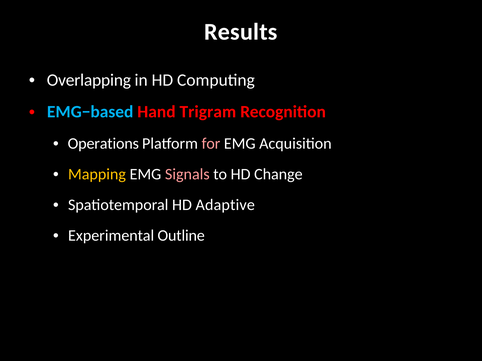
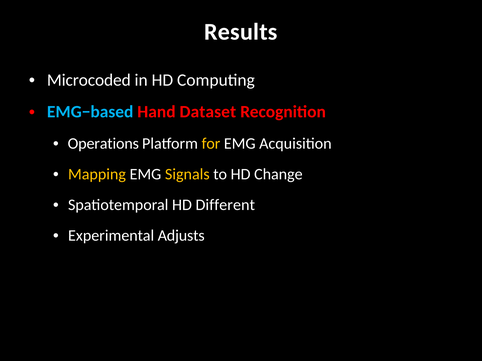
Overlapping: Overlapping -> Microcoded
Trigram: Trigram -> Dataset
for colour: pink -> yellow
Signals colour: pink -> yellow
Adaptive: Adaptive -> Different
Outline: Outline -> Adjusts
